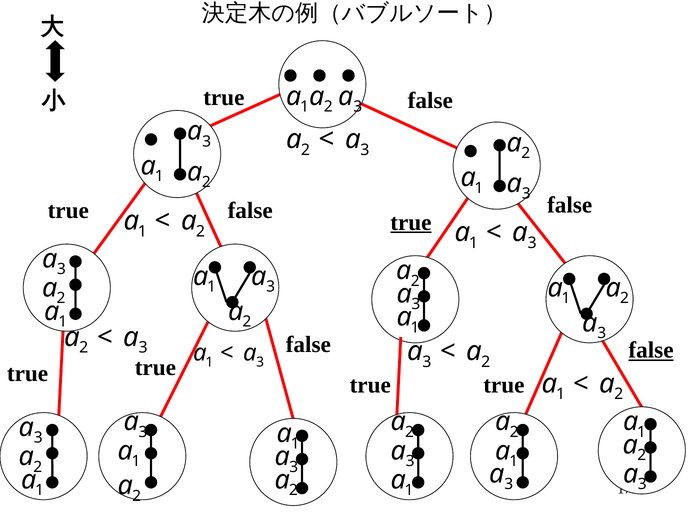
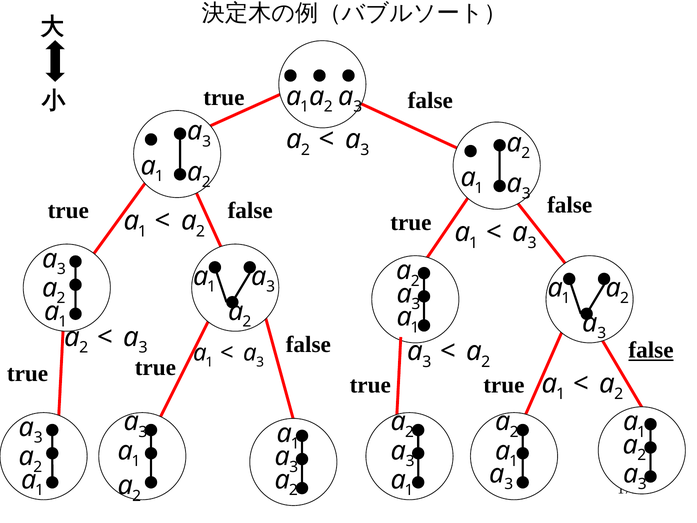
true at (411, 222) underline: present -> none
